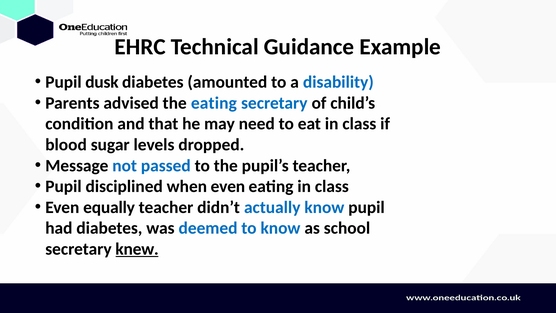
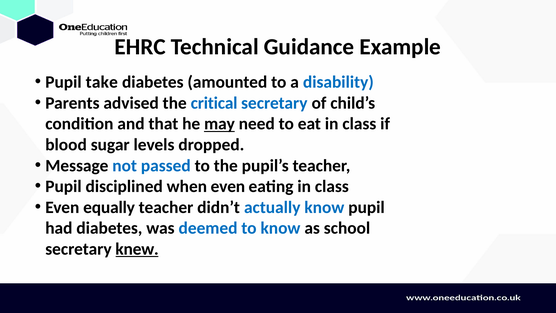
dusk: dusk -> take
the eating: eating -> critical
may underline: none -> present
